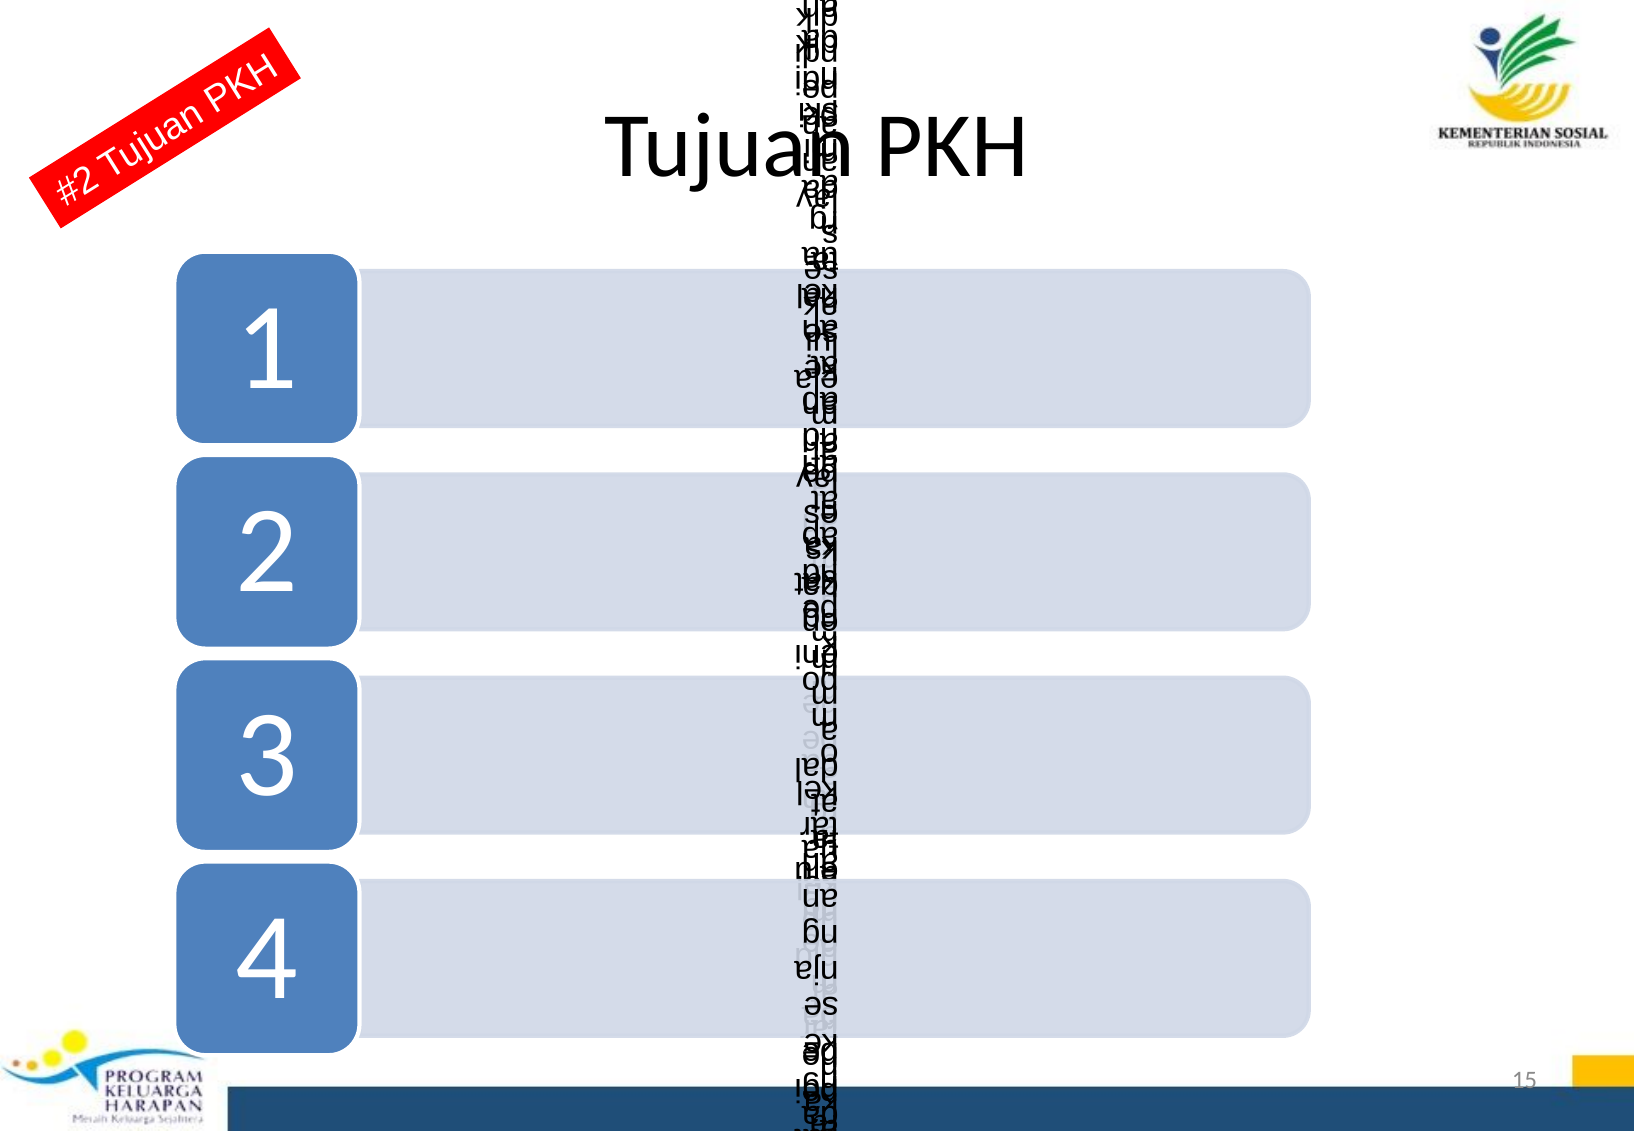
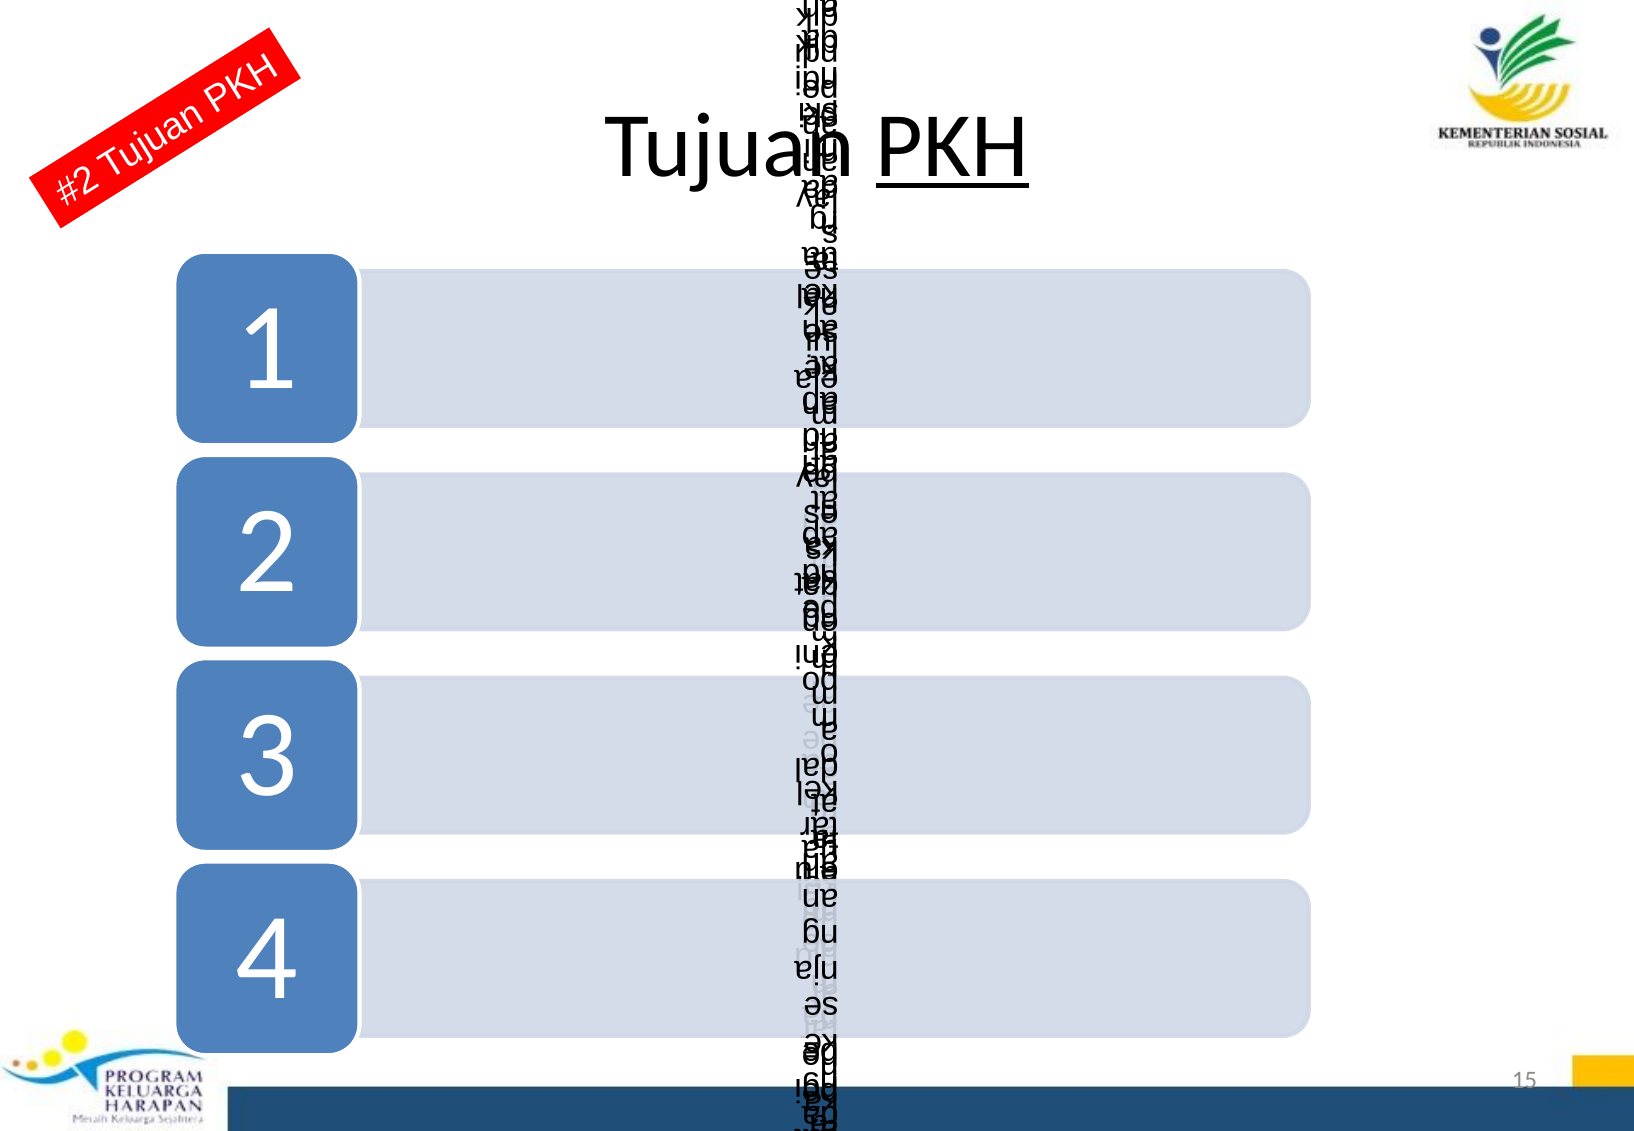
PKH underline: none -> present
